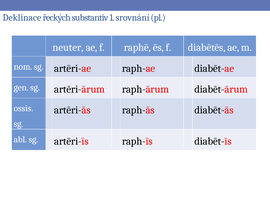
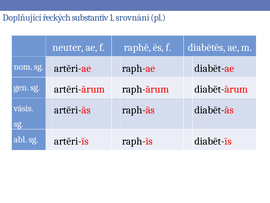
Deklinace: Deklinace -> Doplňující
ossis: ossis -> vāsis
